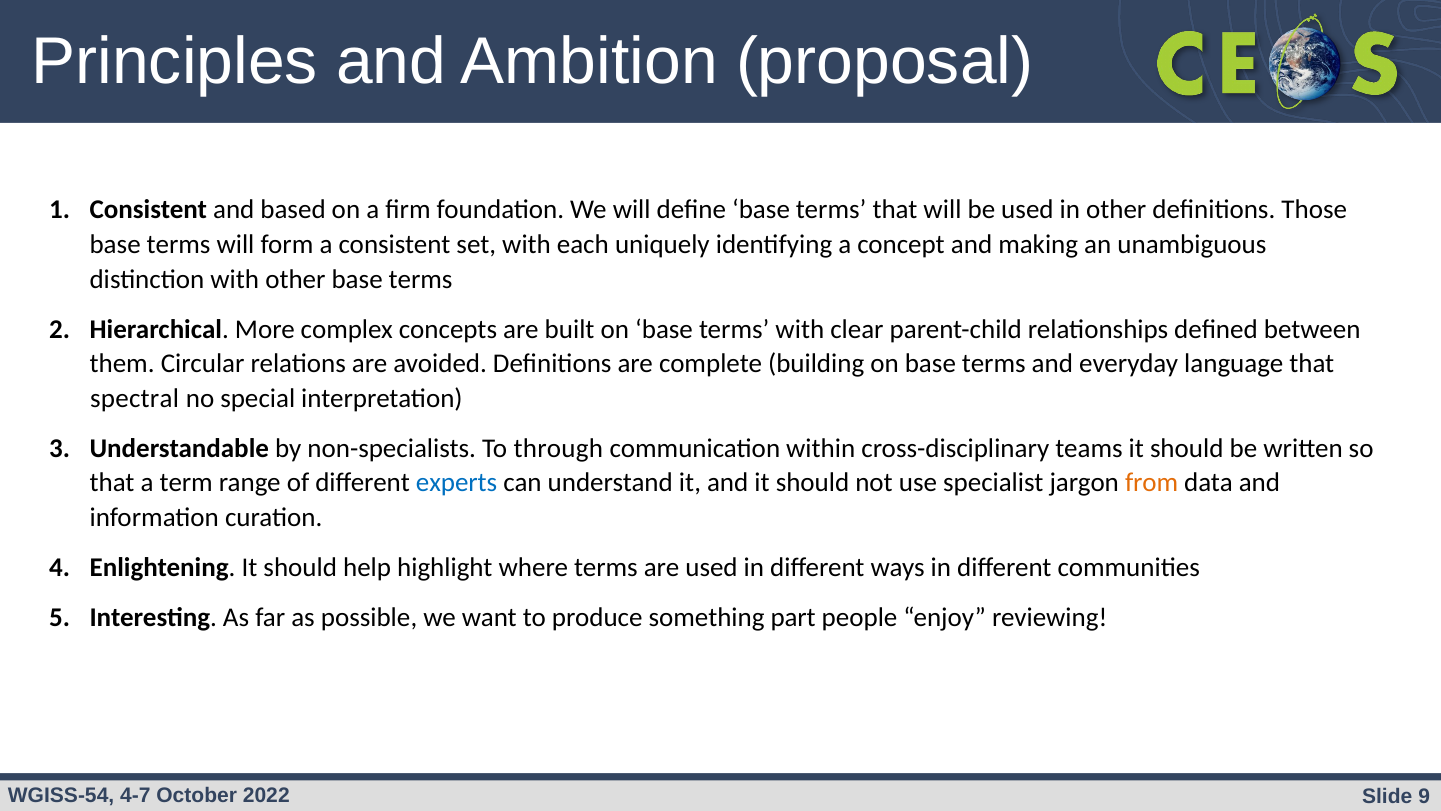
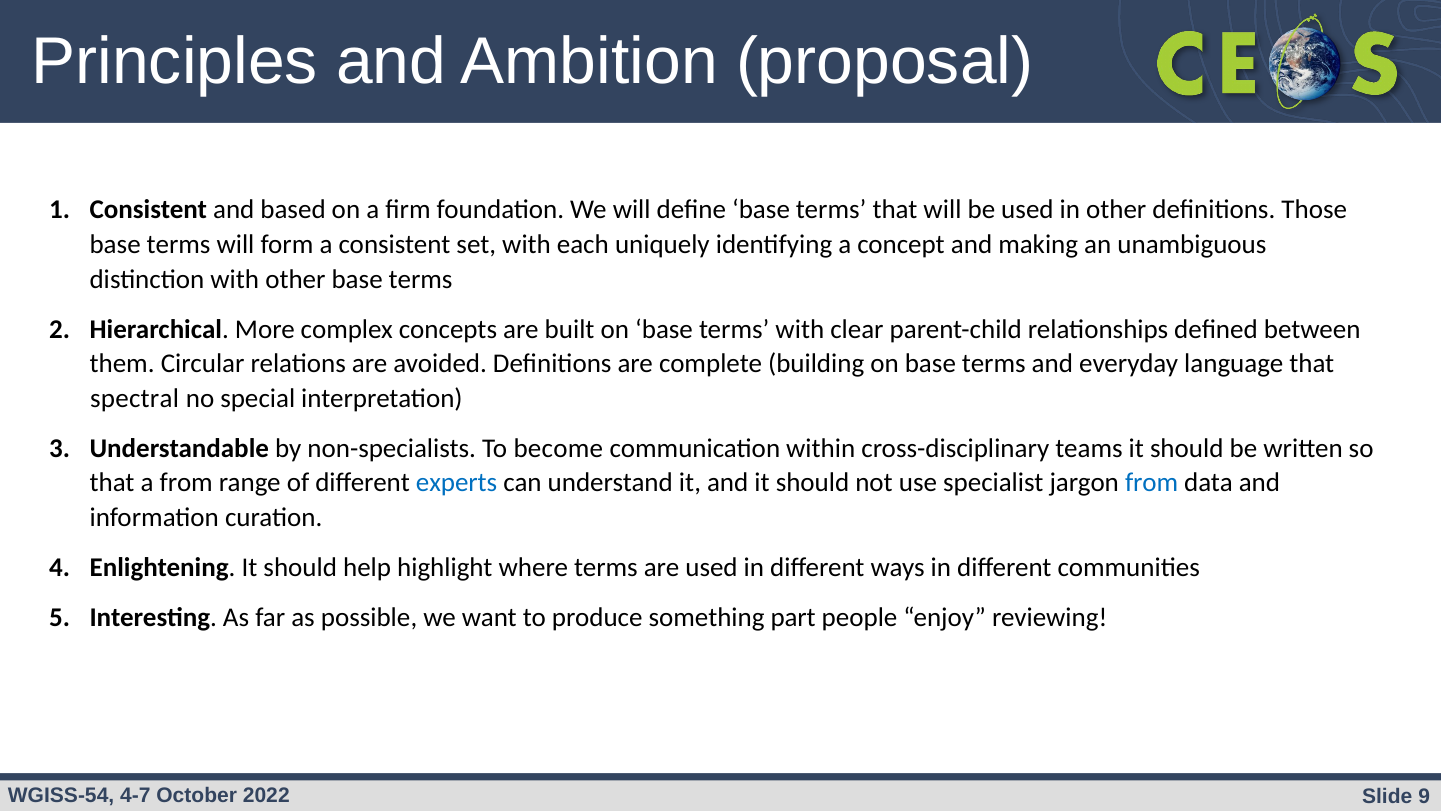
through: through -> become
a term: term -> from
from at (1152, 483) colour: orange -> blue
